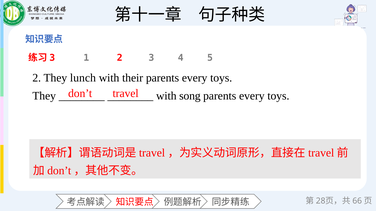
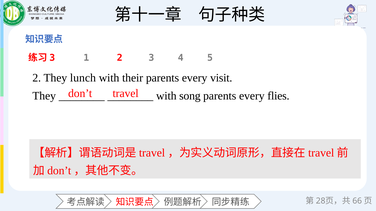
their parents every toys: toys -> visit
toys at (278, 96): toys -> flies
